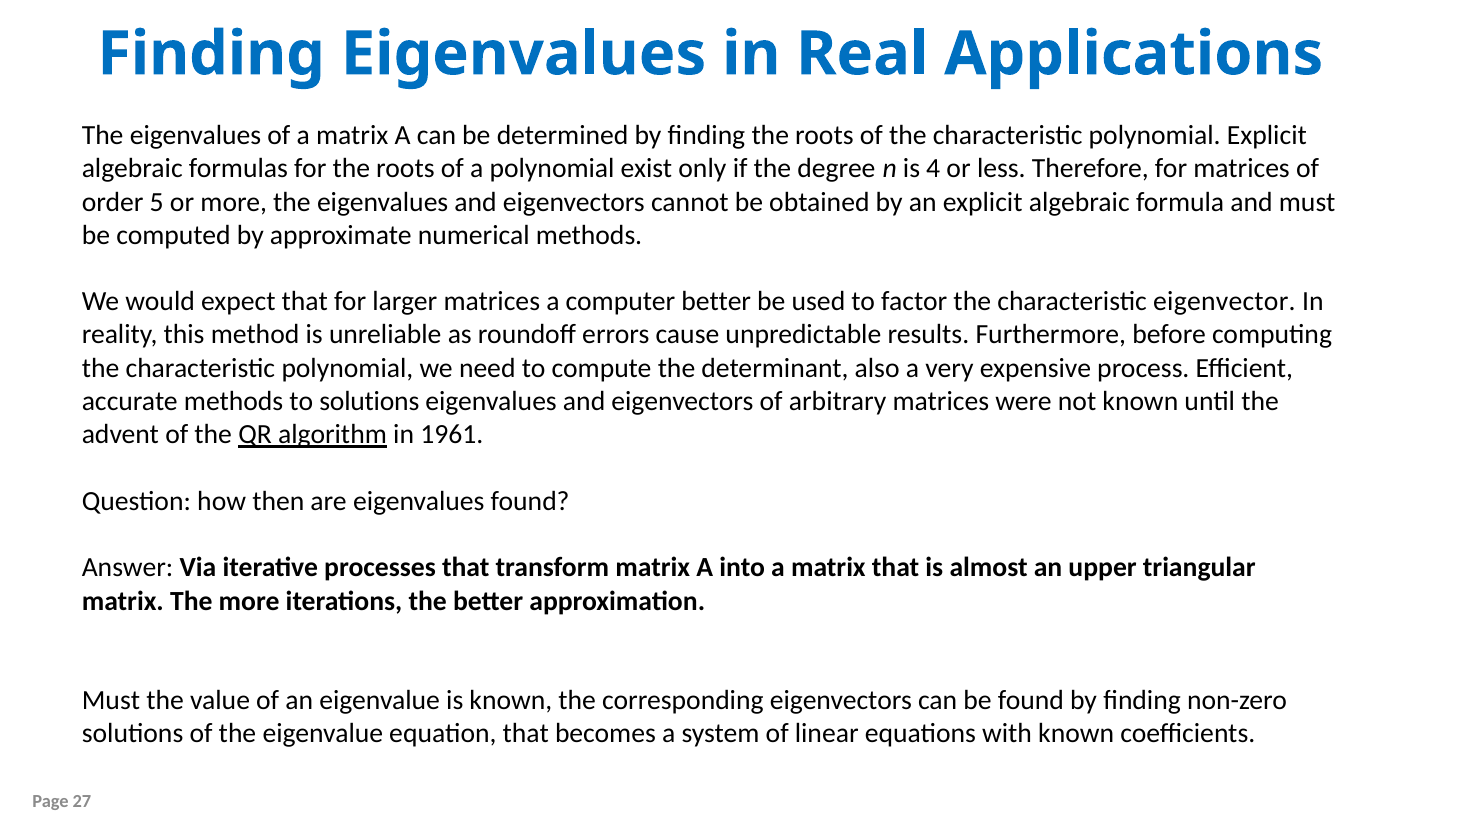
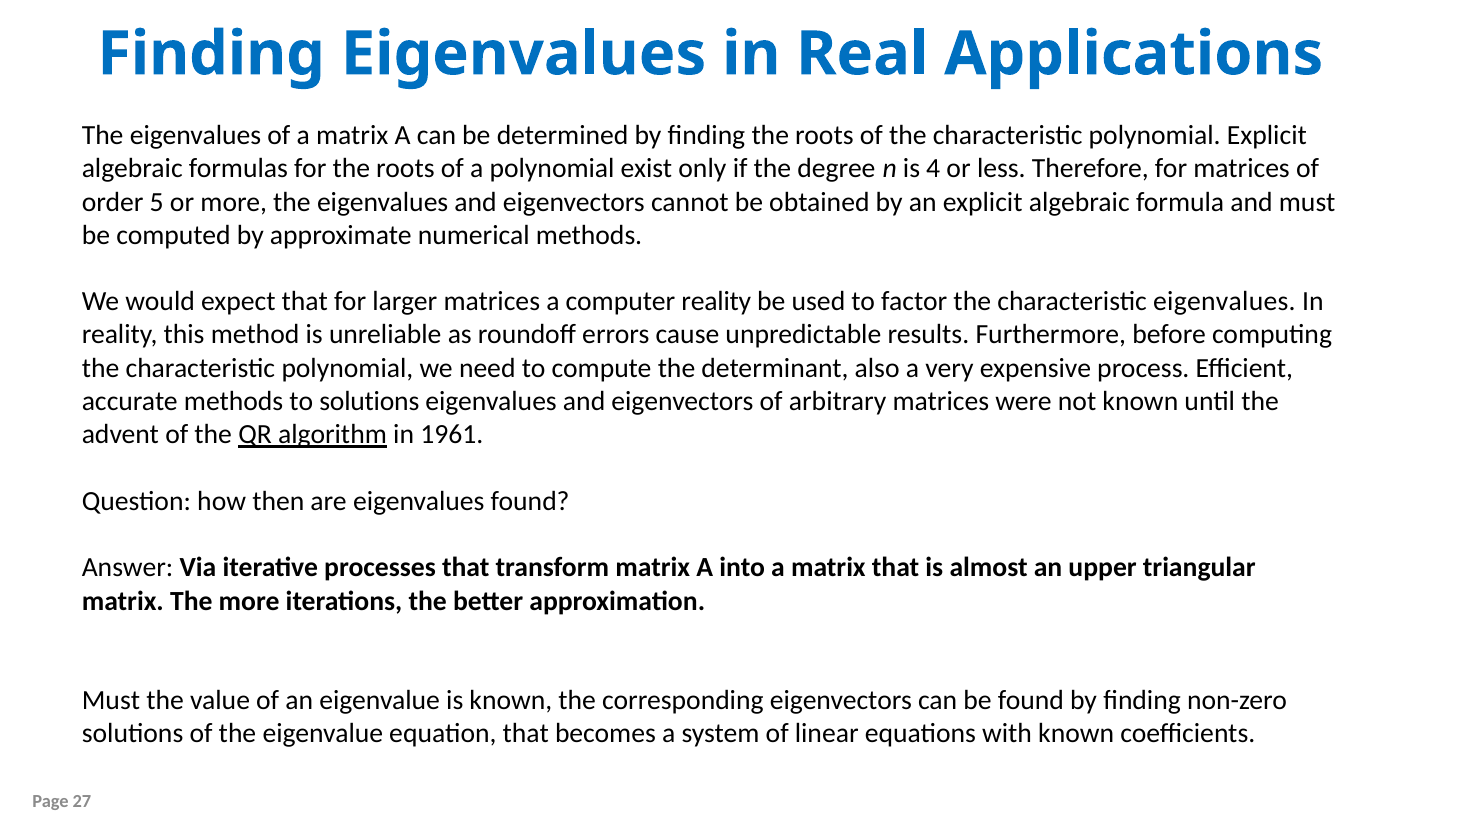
computer better: better -> reality
characteristic eigenvector: eigenvector -> eigenvalues
